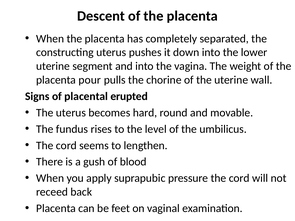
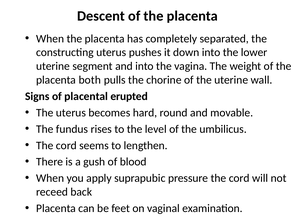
pour: pour -> both
